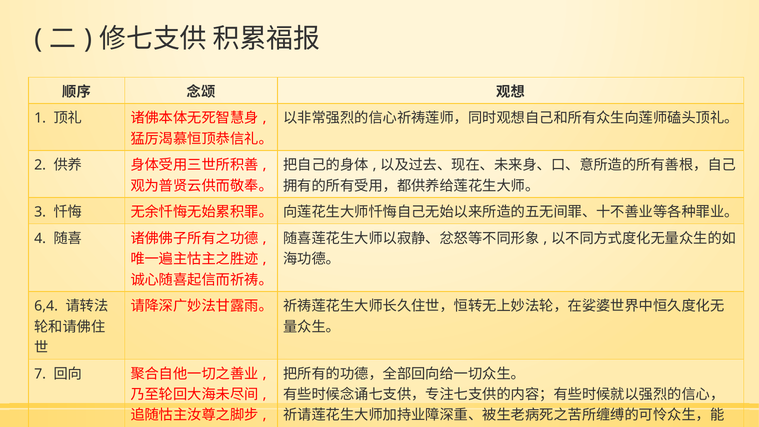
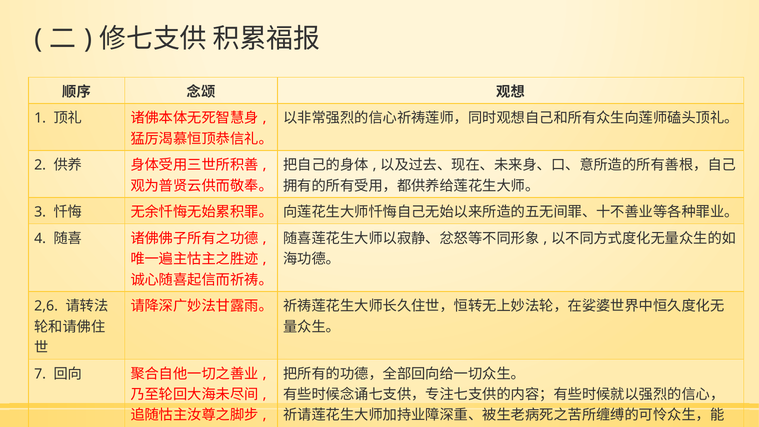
6,4: 6,4 -> 2,6
